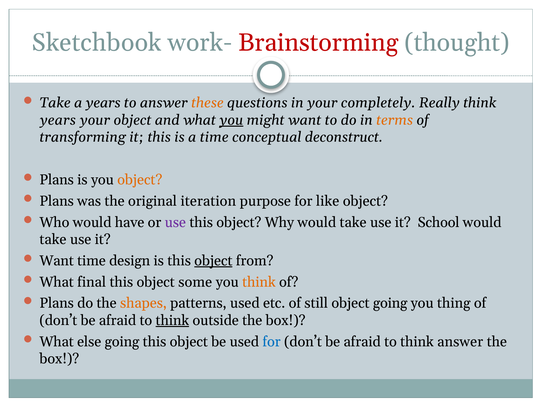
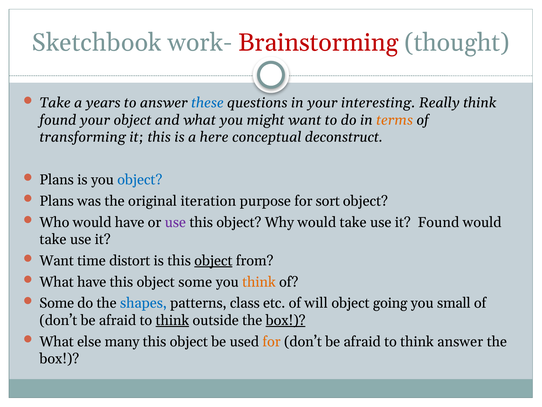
these colour: orange -> blue
completely: completely -> interesting
years at (58, 120): years -> found
you at (231, 120) underline: present -> none
a time: time -> here
object at (140, 180) colour: orange -> blue
like: like -> sort
it School: School -> Found
design: design -> distort
What final: final -> have
Plans at (57, 303): Plans -> Some
shapes colour: orange -> blue
patterns used: used -> class
still: still -> will
thing: thing -> small
box at (286, 320) underline: none -> present
else going: going -> many
for at (272, 341) colour: blue -> orange
